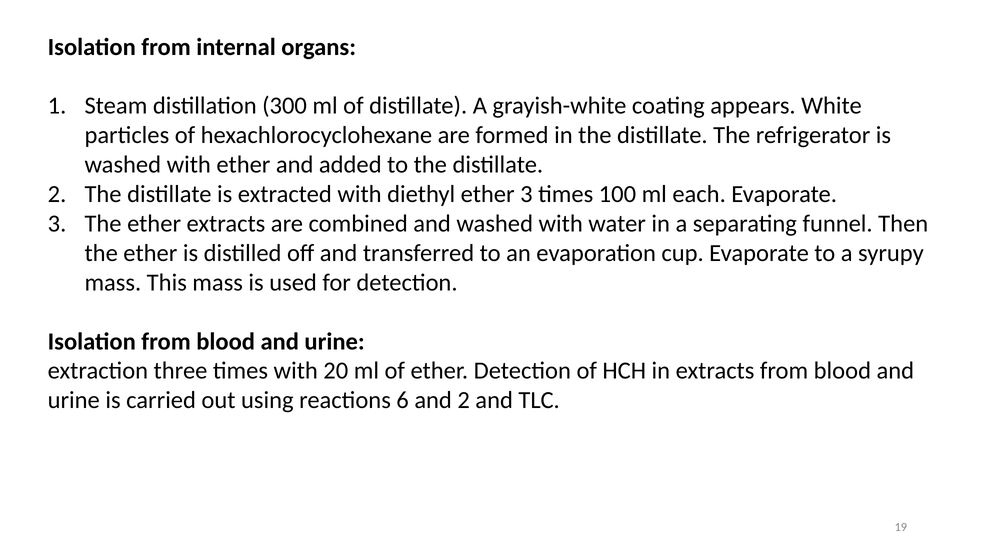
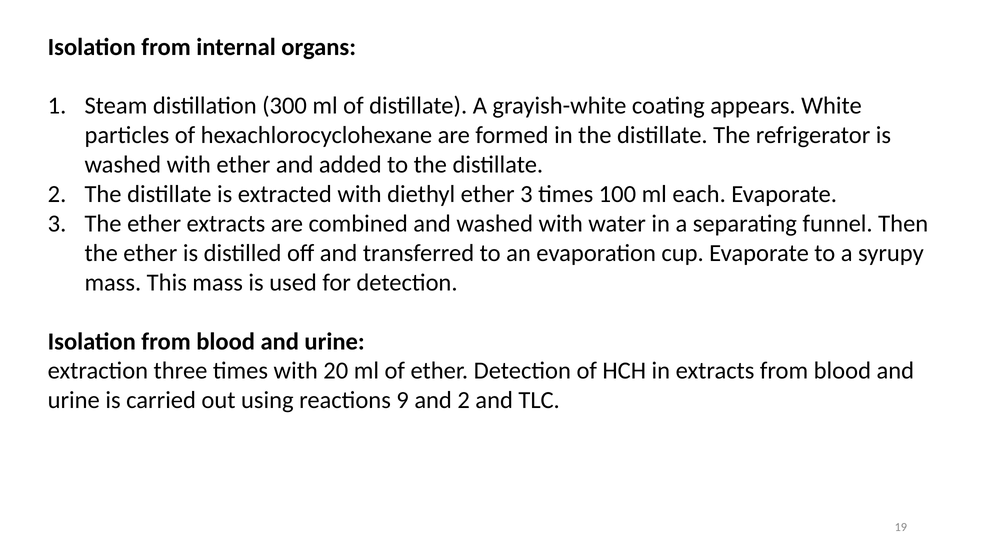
6: 6 -> 9
